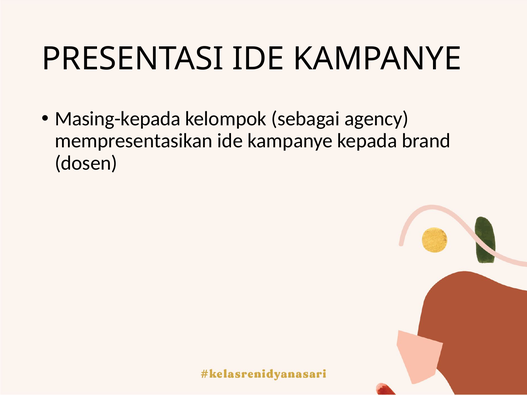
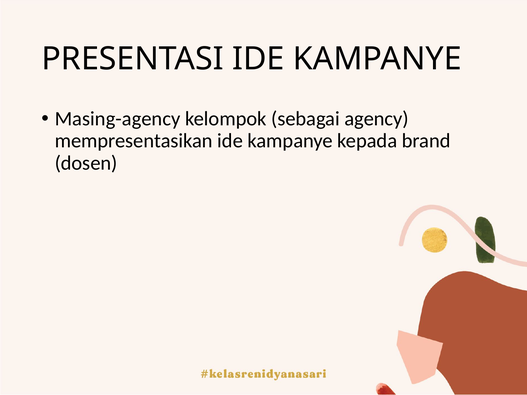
Masing-kepada: Masing-kepada -> Masing-agency
